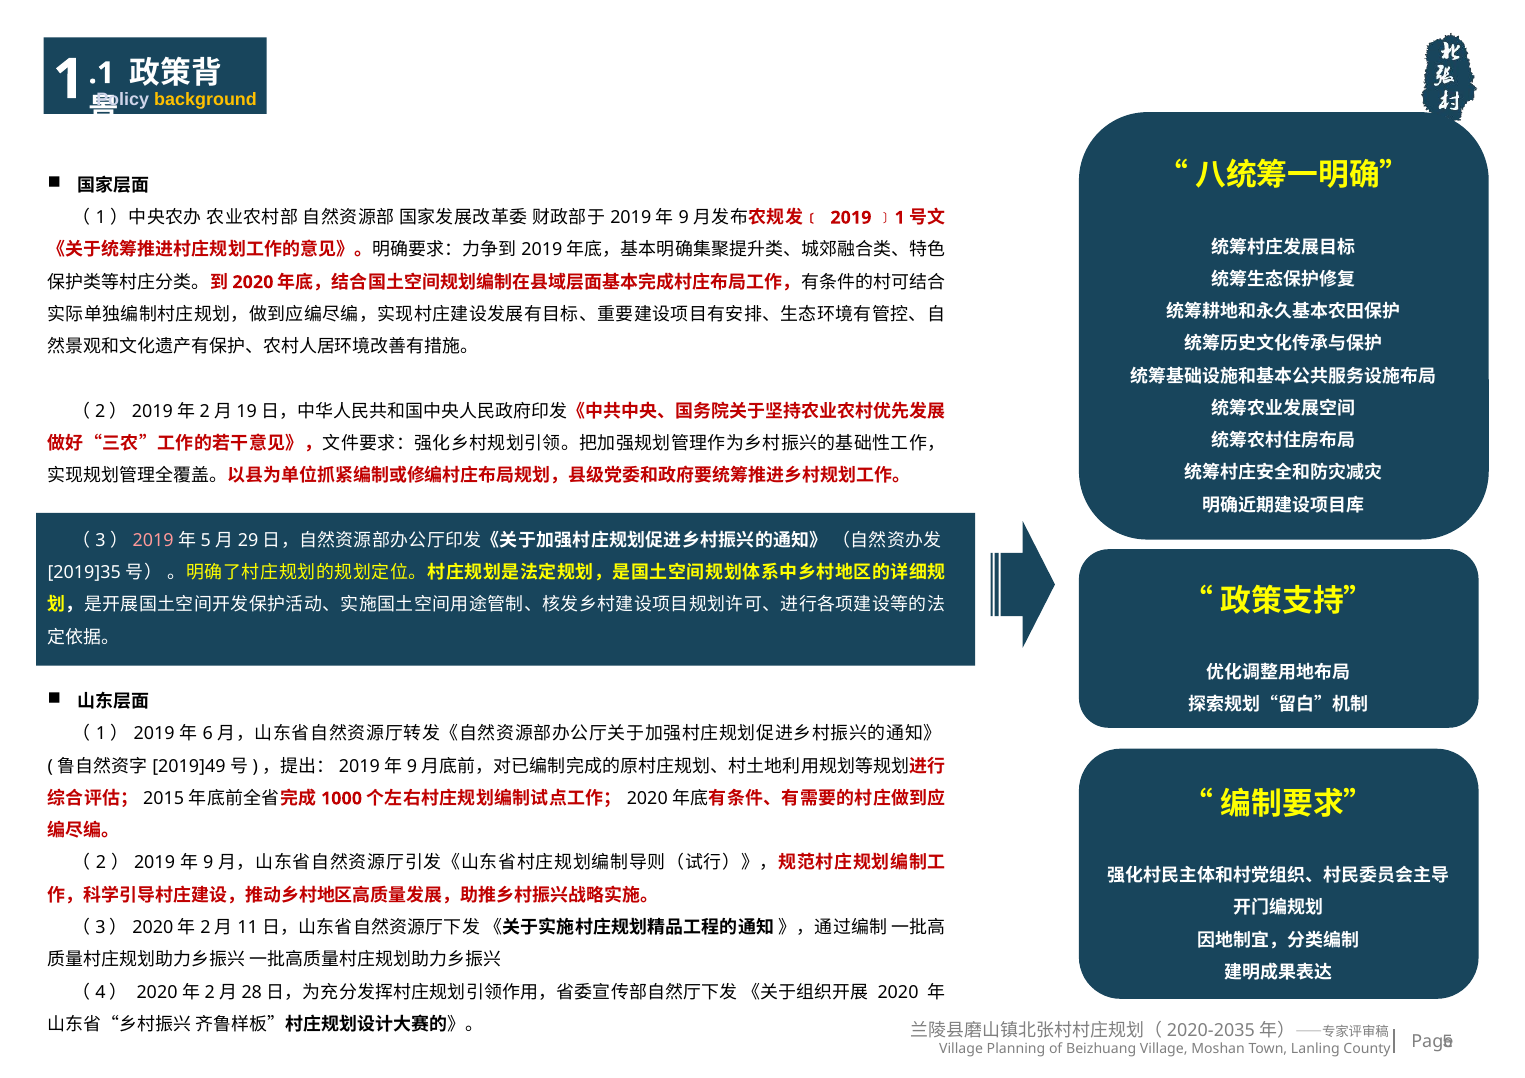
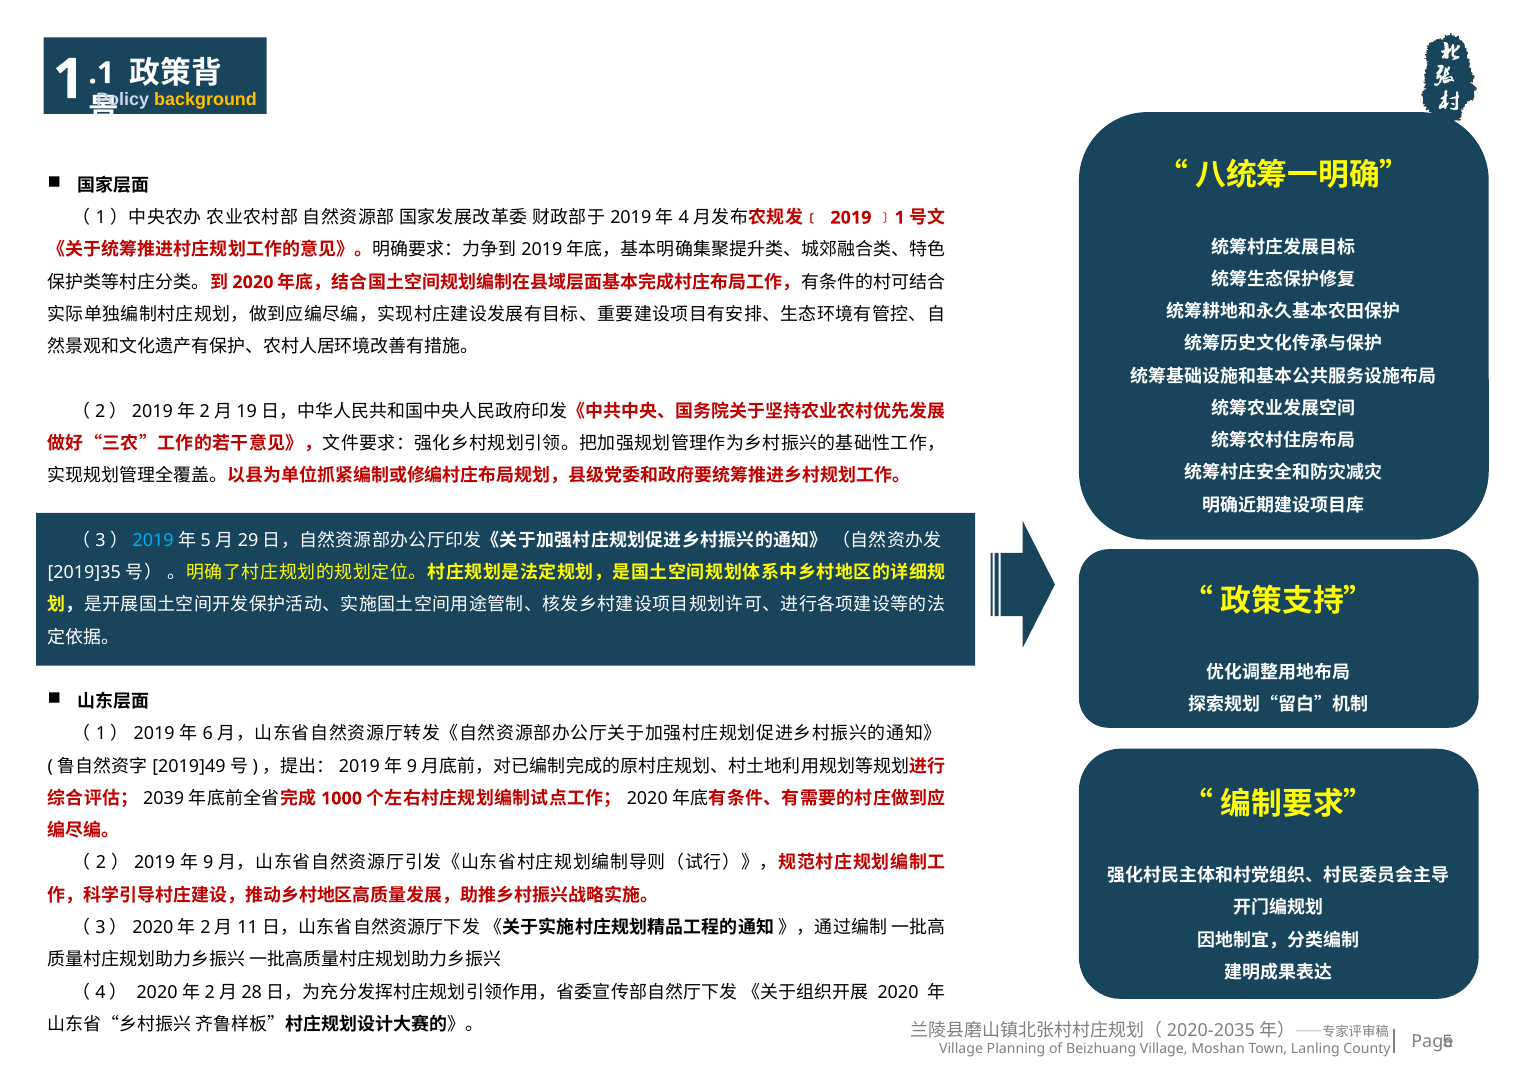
9 at (684, 218): 9 -> 4
2019 at (153, 541) colour: pink -> light blue
2015: 2015 -> 2039
